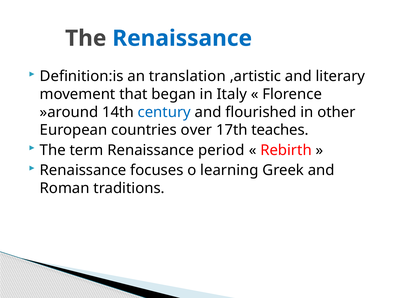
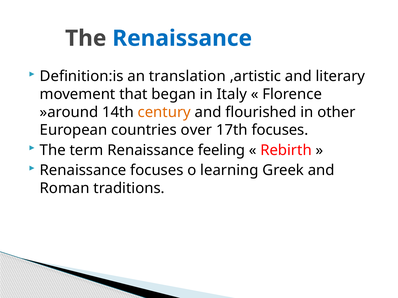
century colour: blue -> orange
17th teaches: teaches -> focuses
period: period -> feeling
